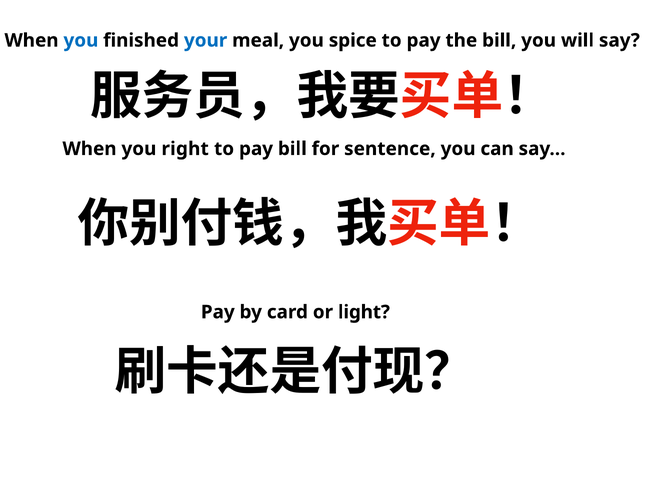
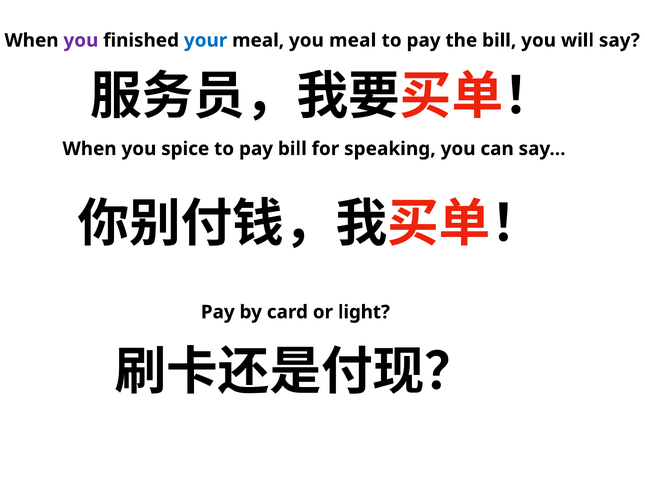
you at (81, 40) colour: blue -> purple
you spice: spice -> meal
right: right -> spice
sentence: sentence -> speaking
